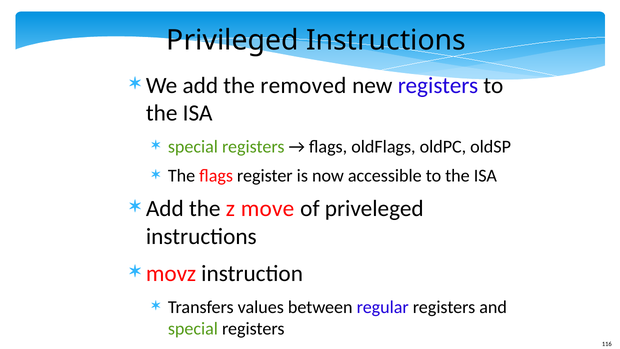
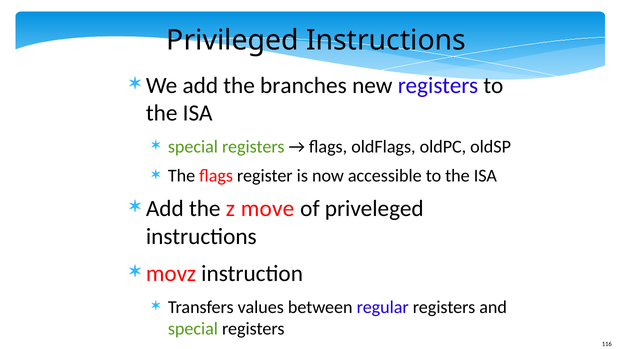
removed: removed -> branches
